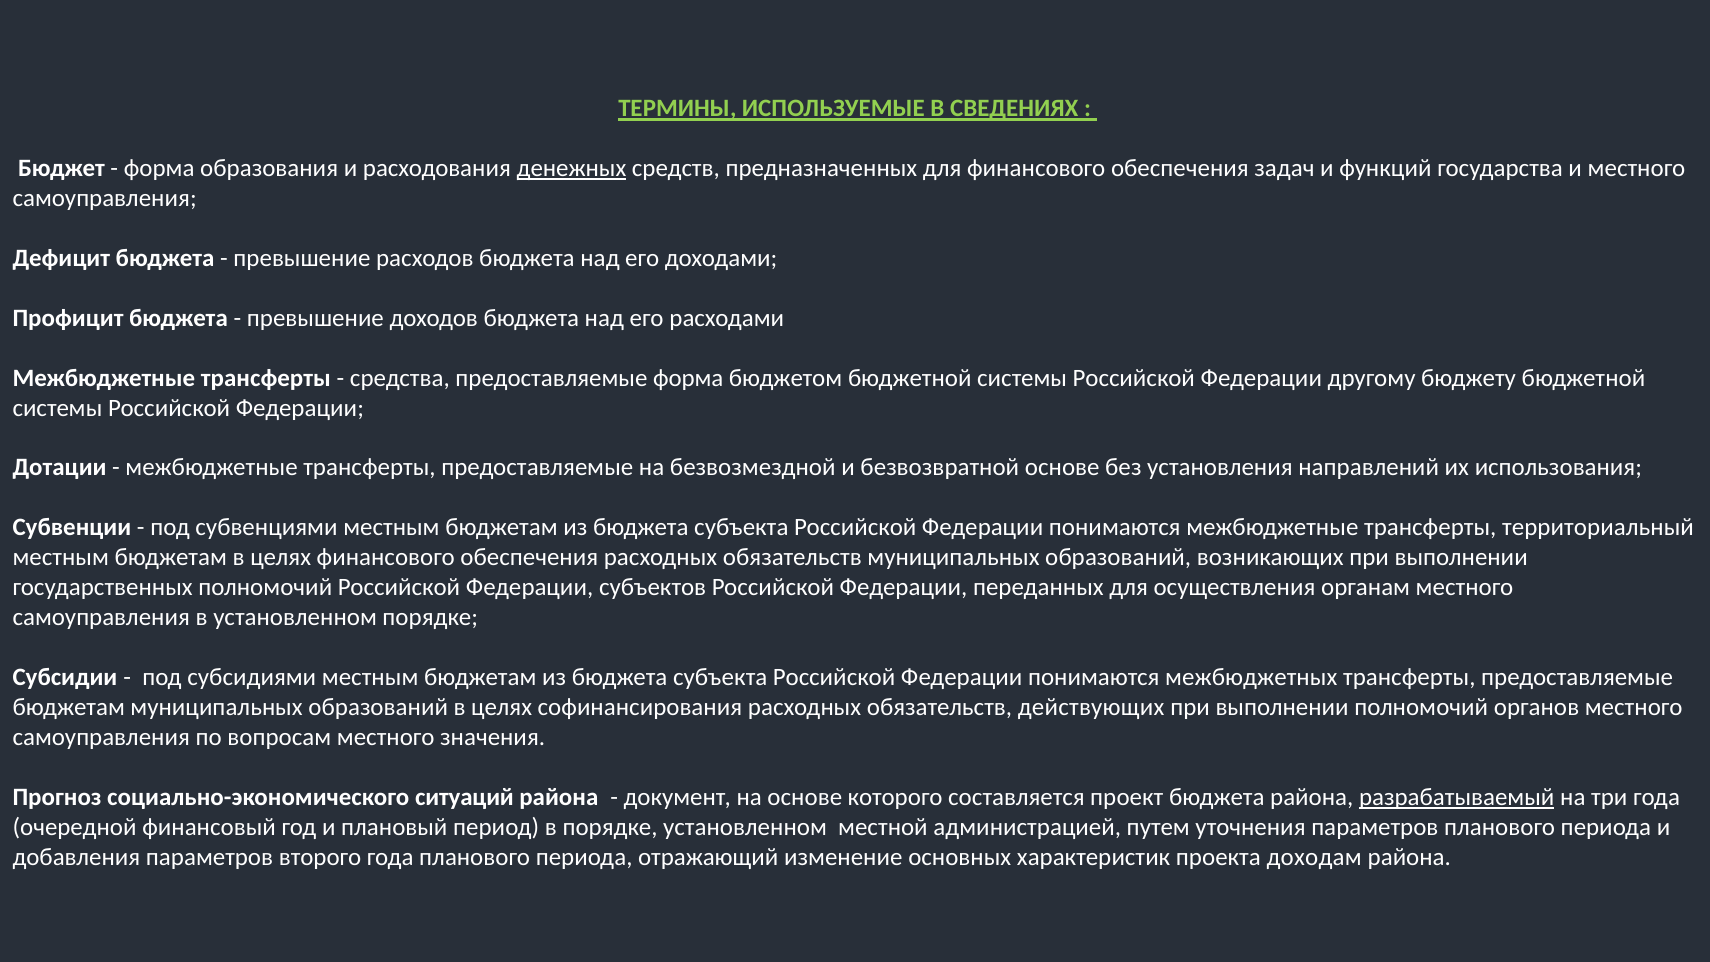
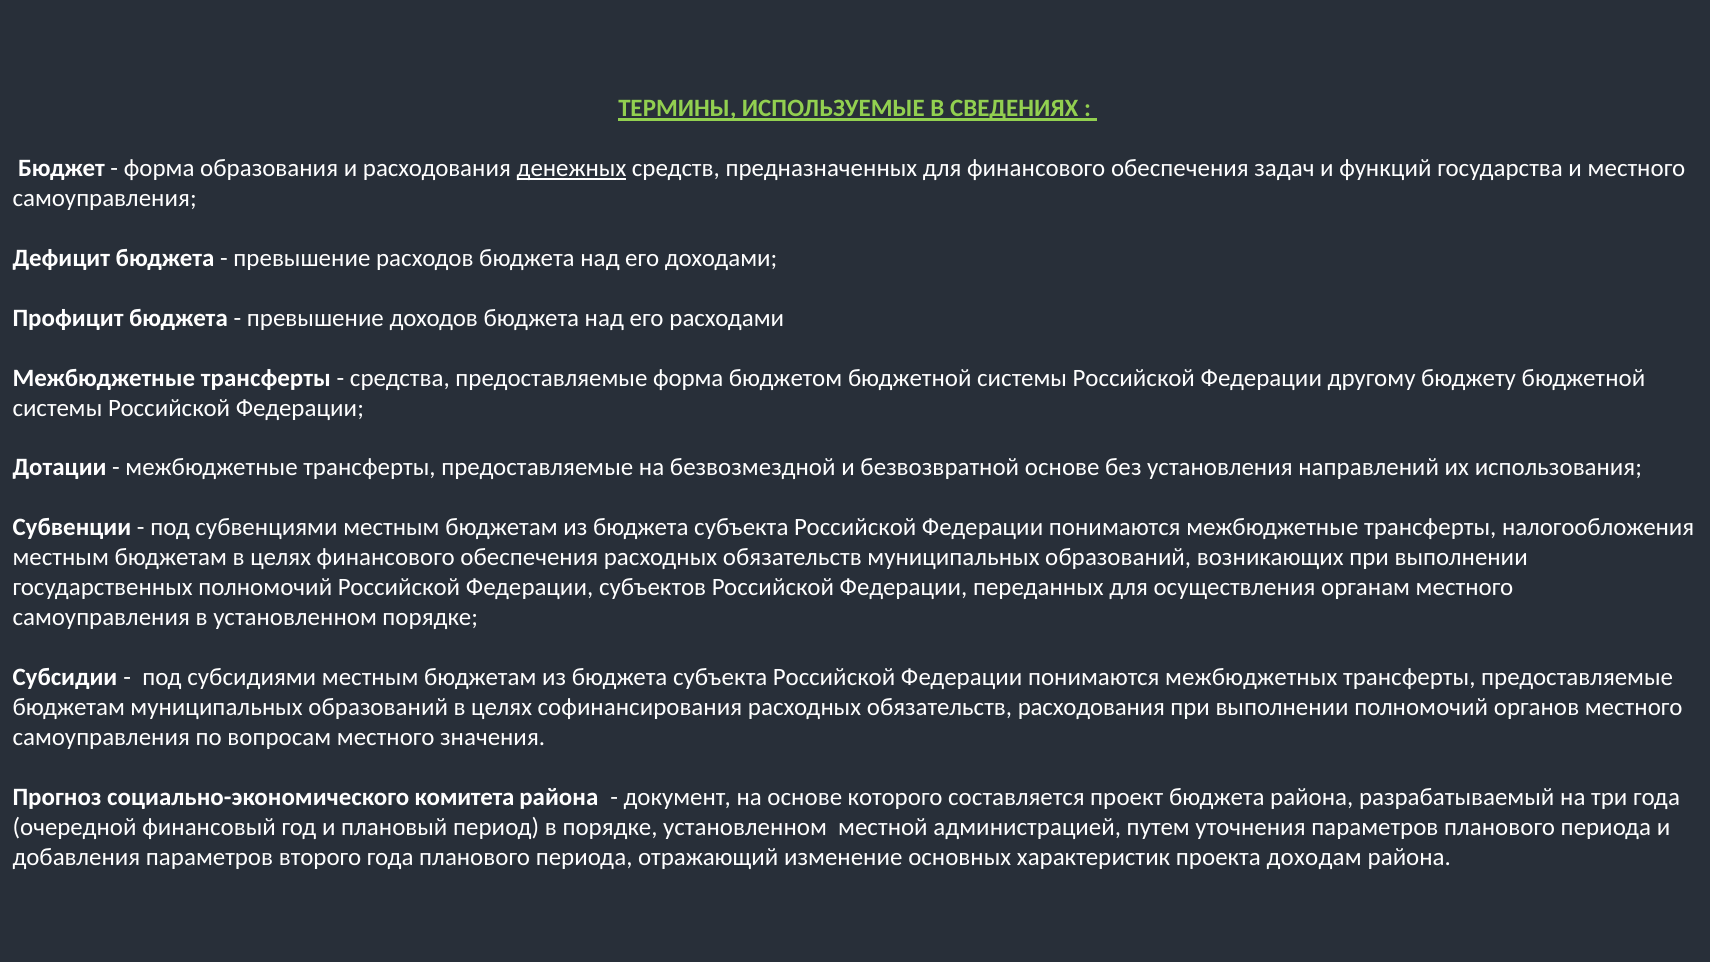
территориальный: территориальный -> налогообложения
обязательств действующих: действующих -> расходования
ситуаций: ситуаций -> комитета
разрабатываемый underline: present -> none
